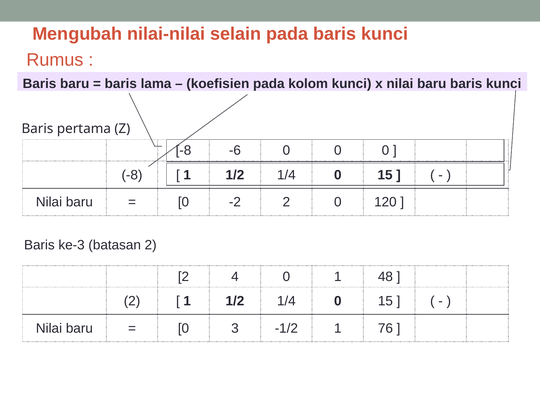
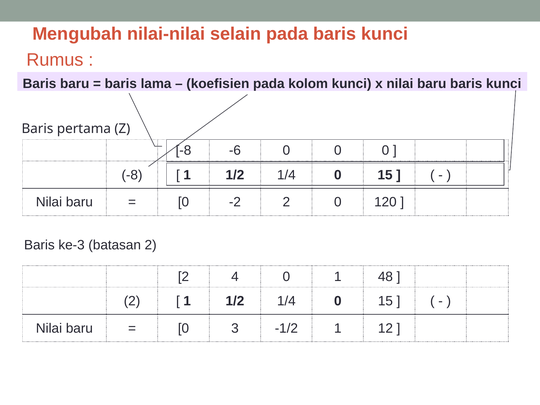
76: 76 -> 12
